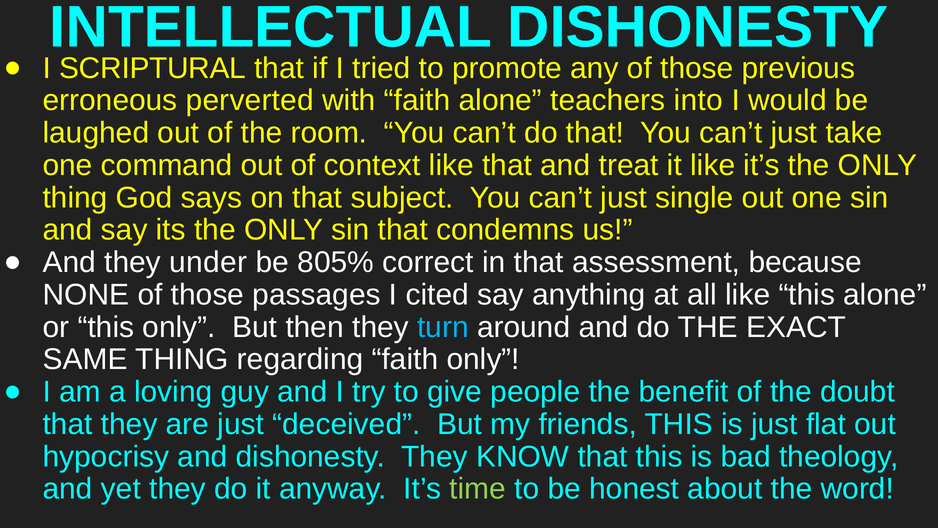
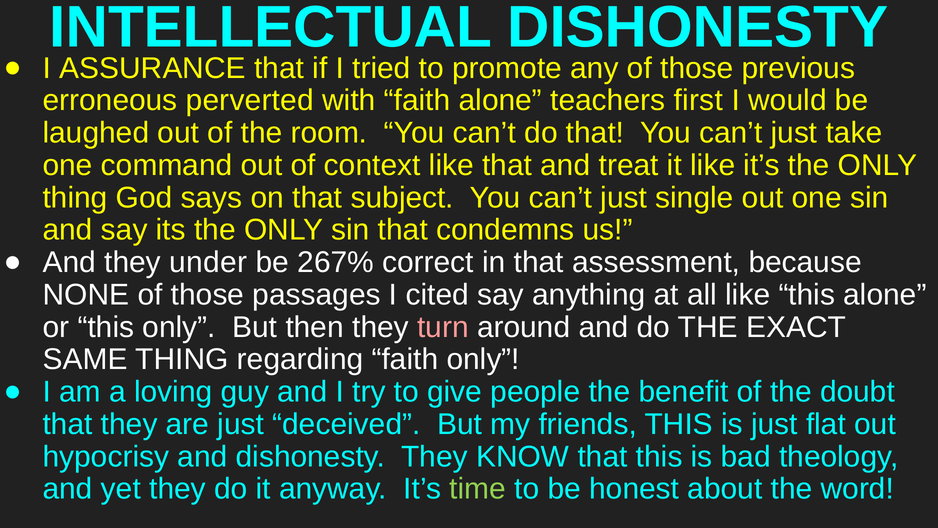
SCRIPTURAL: SCRIPTURAL -> ASSURANCE
into: into -> first
805%: 805% -> 267%
turn colour: light blue -> pink
